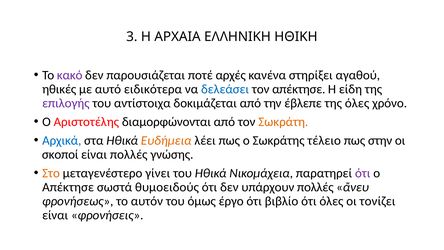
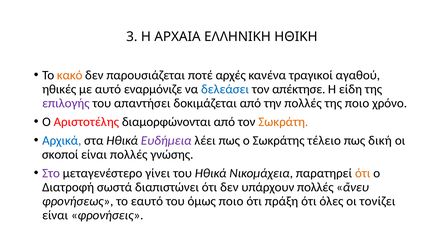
κακό colour: purple -> orange
στηρίξει: στηρίξει -> τραγικοί
ειδικότερα: ειδικότερα -> εναρμόνιζε
αντίστοιχα: αντίστοιχα -> απαντήσει
την έβλεπε: έβλεπε -> πολλές
της όλες: όλες -> ποιο
Ευδήμεια colour: orange -> purple
στην: στην -> δική
Στο colour: orange -> purple
ότι at (363, 173) colour: purple -> orange
Απέκτησε at (68, 187): Απέκτησε -> Διατροφή
θυμοειδούς: θυμοειδούς -> διαπιστώνει
αυτόν: αυτόν -> εαυτό
όμως έργο: έργο -> ποιο
βιβλίο: βιβλίο -> πράξη
